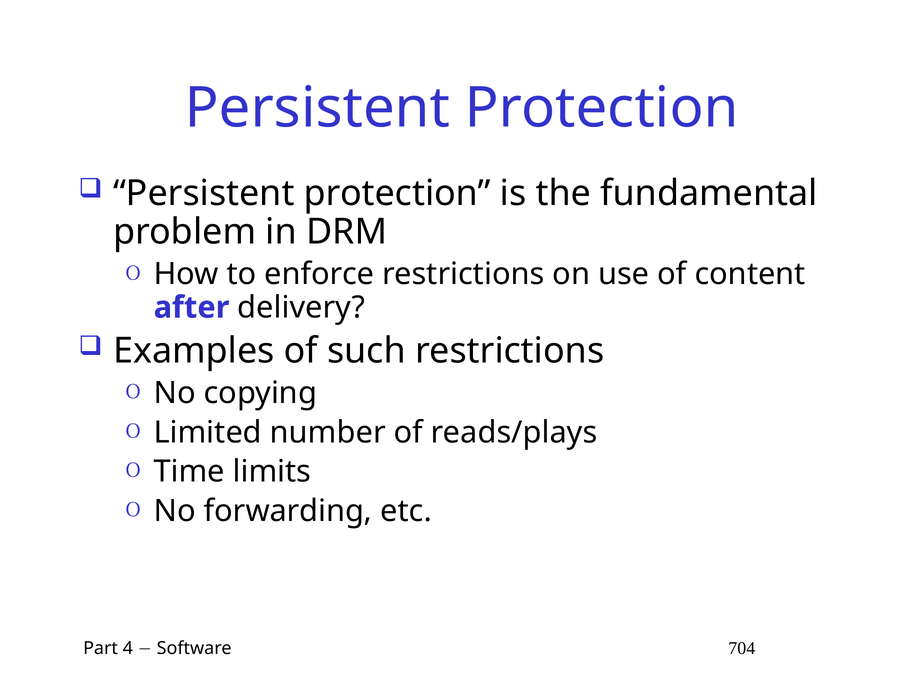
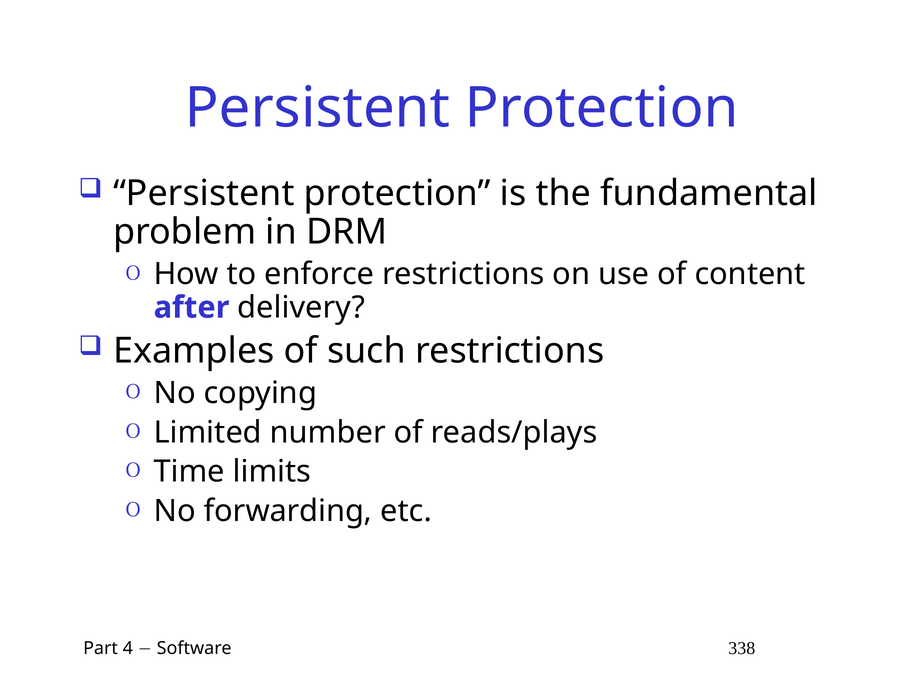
704: 704 -> 338
